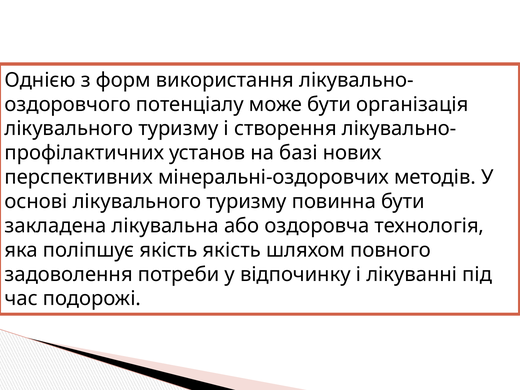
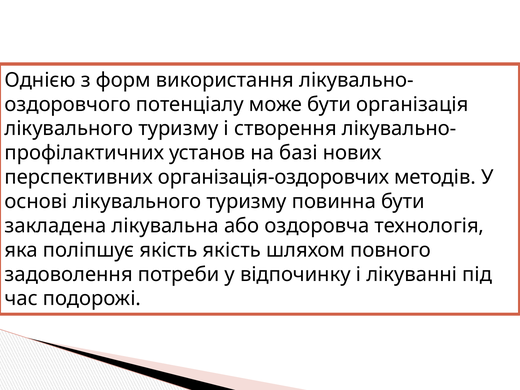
мінеральні-оздоровчих: мінеральні-оздоровчих -> організація-оздоровчих
